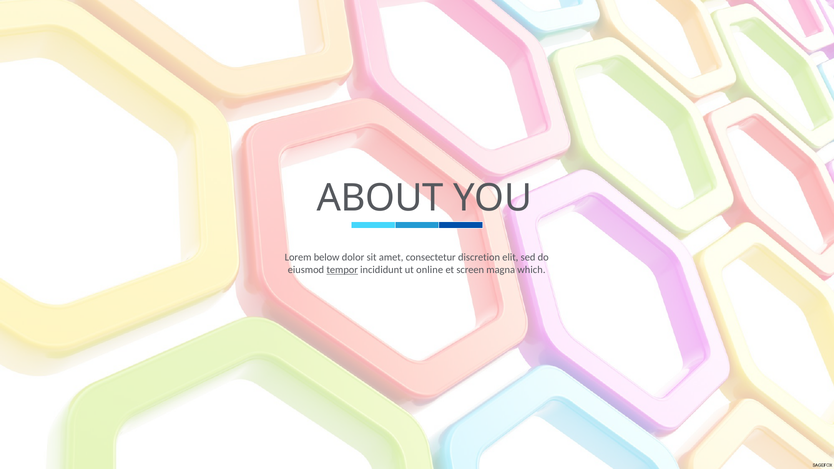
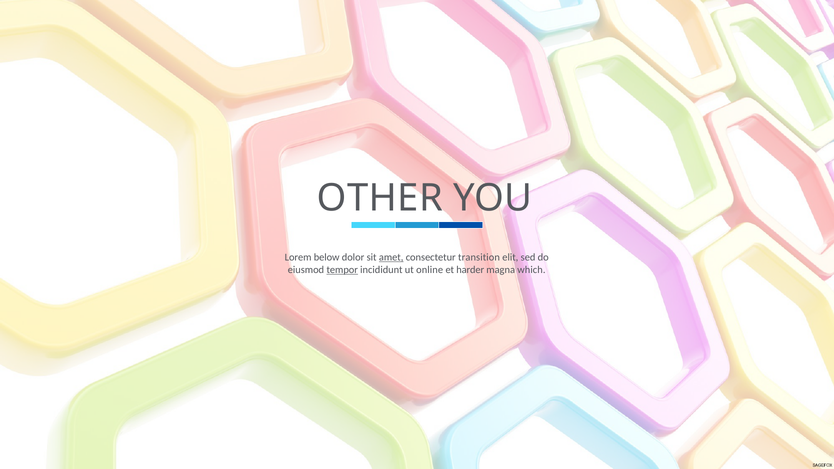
ABOUT: ABOUT -> OTHER
amet underline: none -> present
discretion: discretion -> transition
screen: screen -> harder
